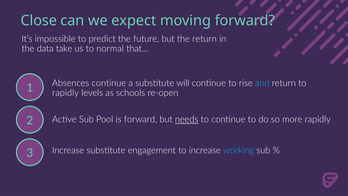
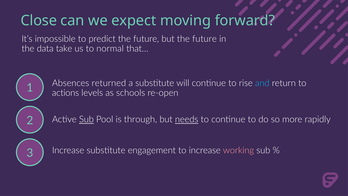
but the return: return -> future
Absences continue: continue -> returned
rapidly at (65, 93): rapidly -> actions
Sub at (86, 119) underline: none -> present
is forward: forward -> through
working colour: light blue -> pink
